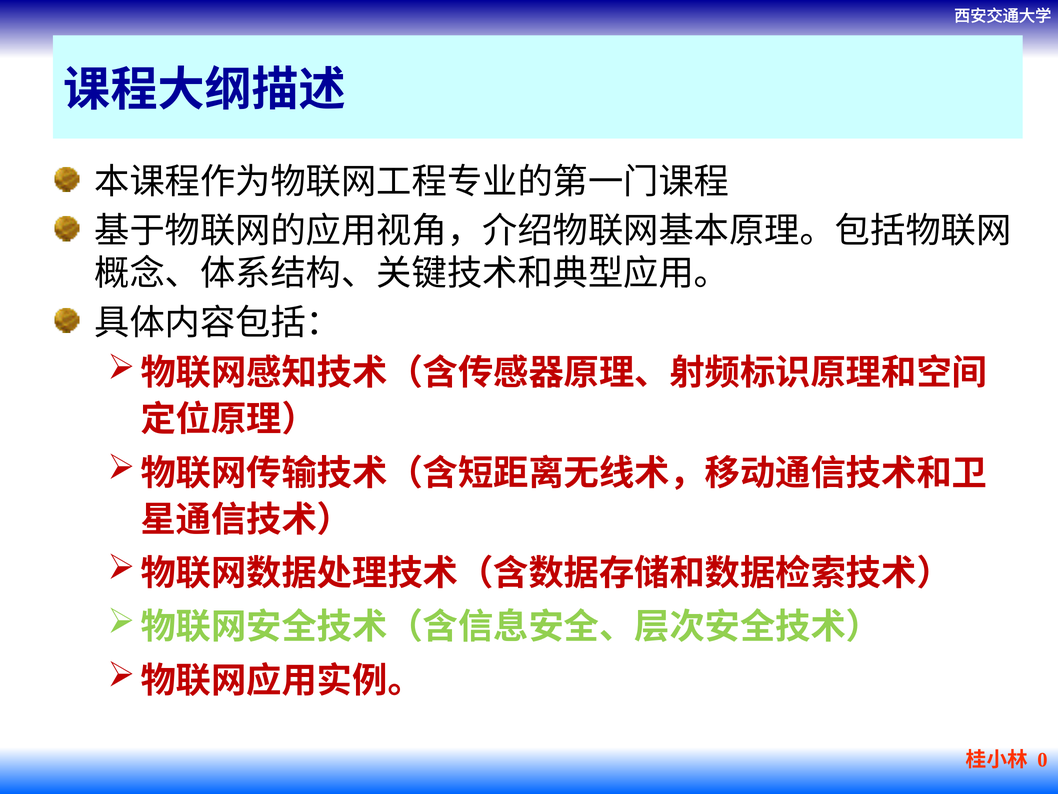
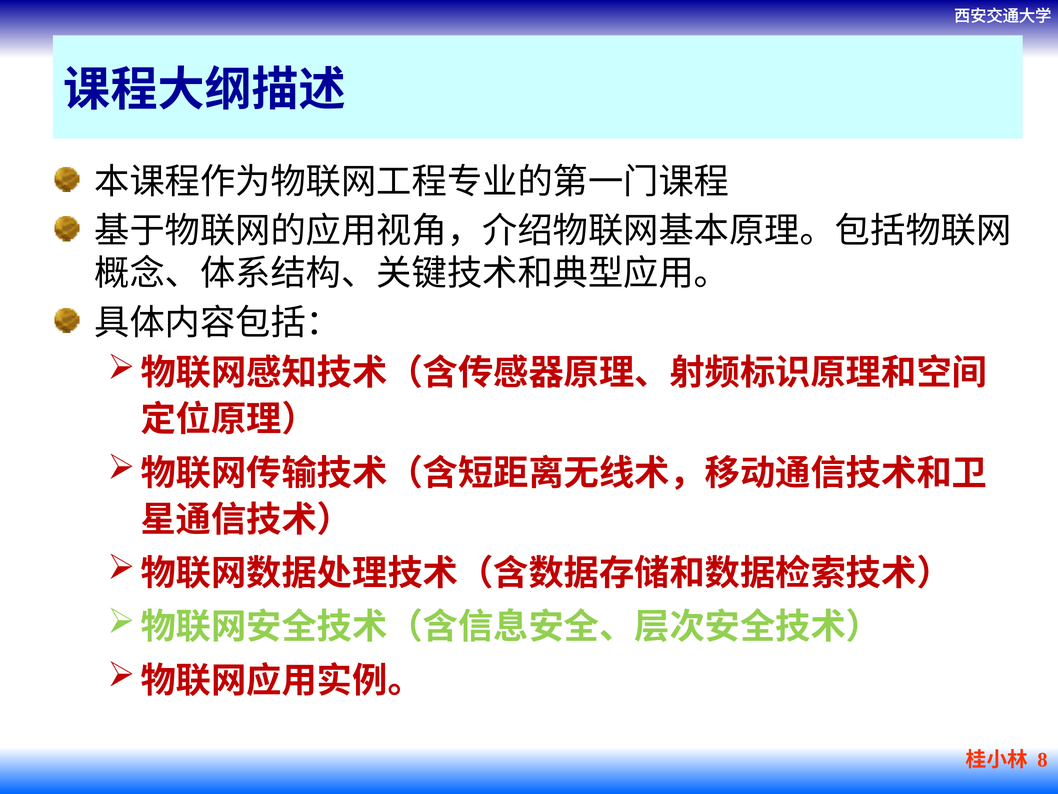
0: 0 -> 8
